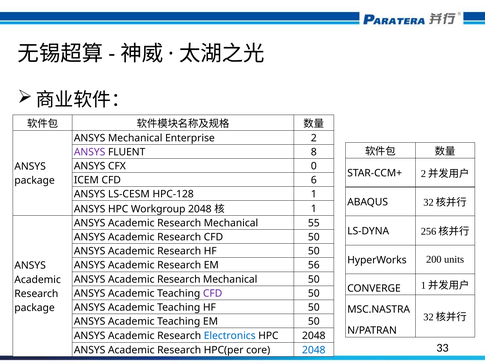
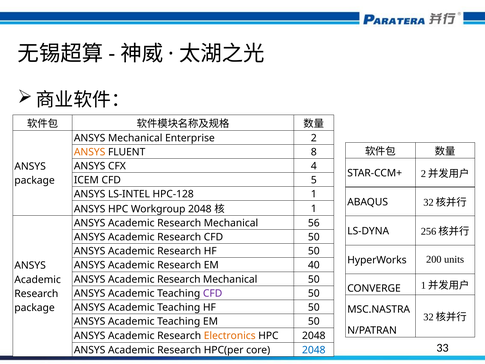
ANSYS at (90, 152) colour: purple -> orange
0: 0 -> 4
6: 6 -> 5
LS-CESM: LS-CESM -> LS-INTEL
55: 55 -> 56
56: 56 -> 40
Electronics colour: blue -> orange
